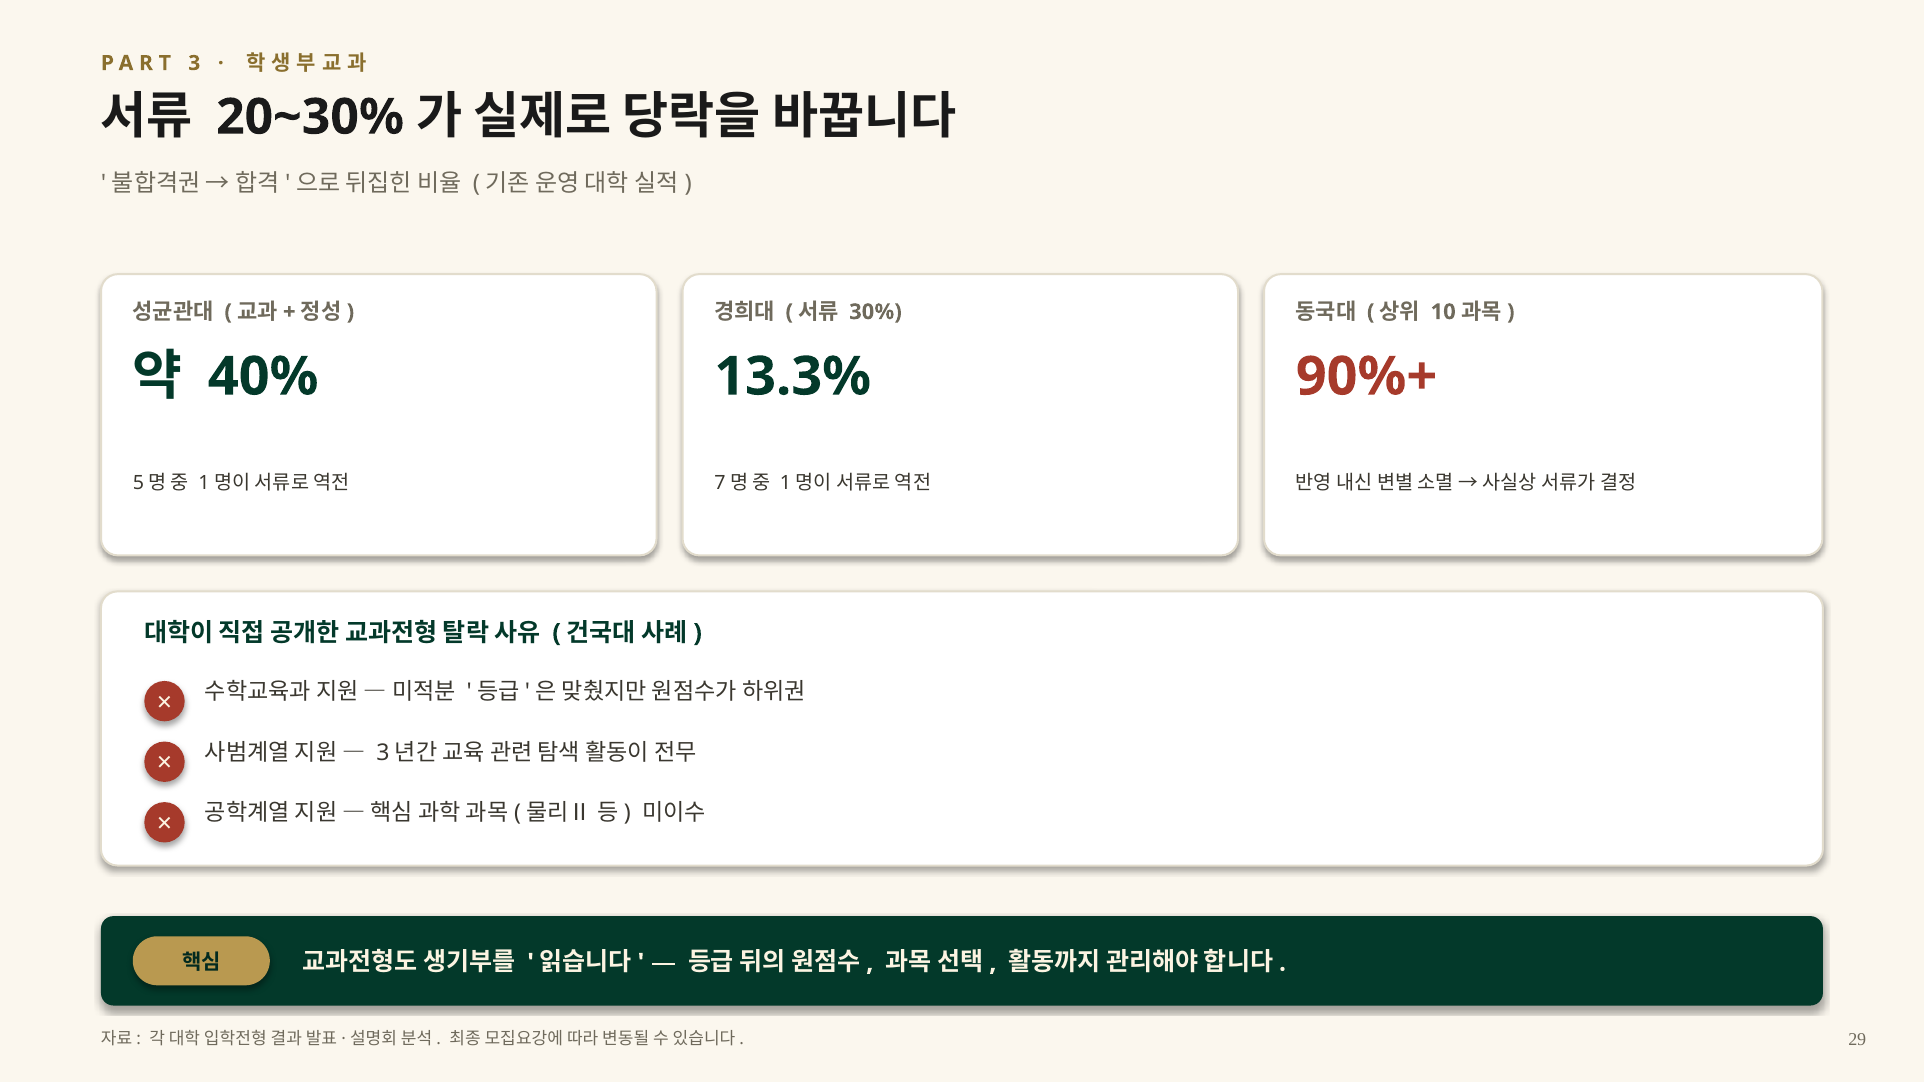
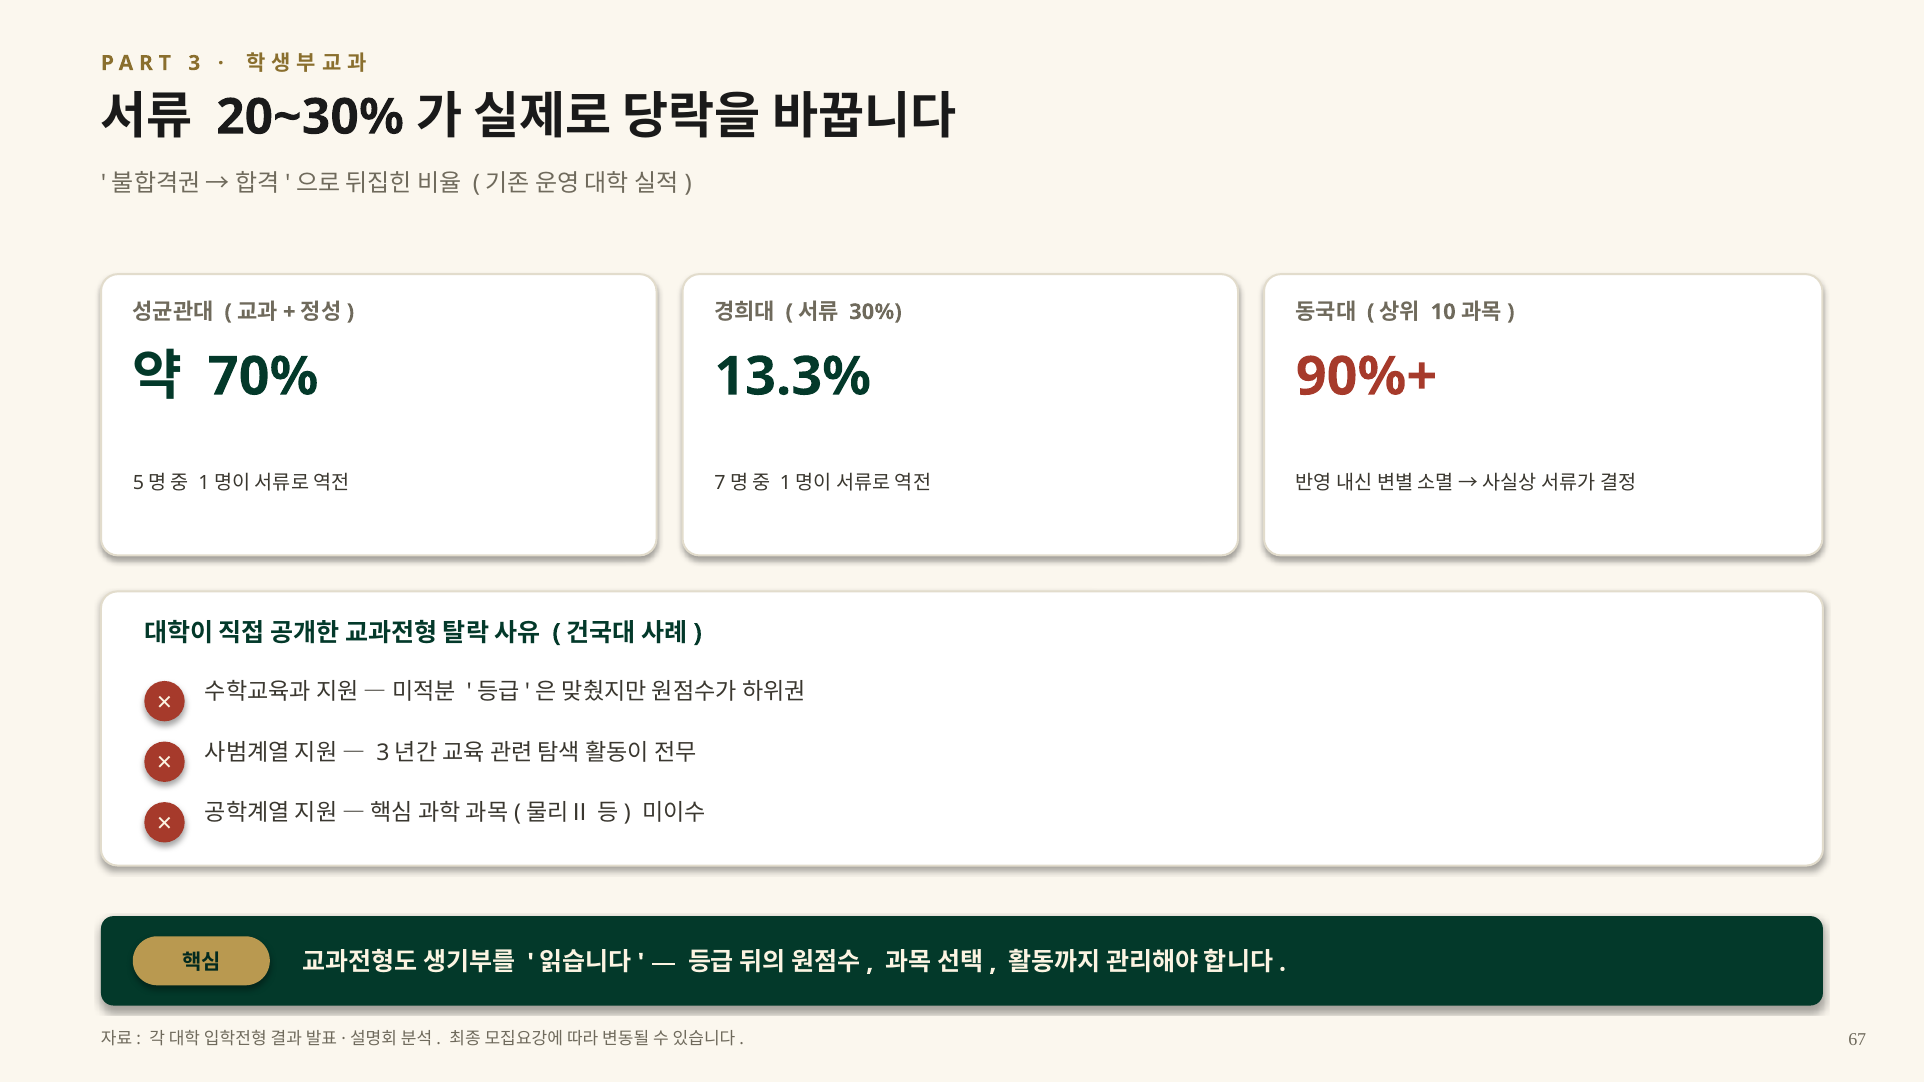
40%: 40% -> 70%
29: 29 -> 67
